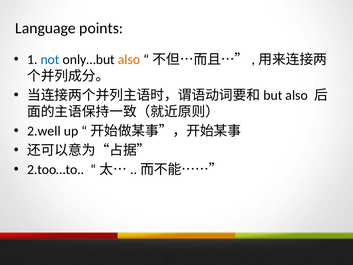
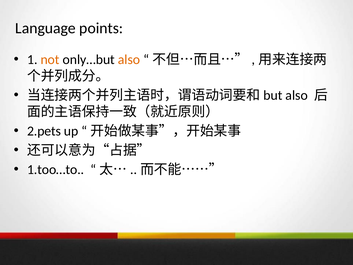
not colour: blue -> orange
2.well: 2.well -> 2.pets
2.too…to: 2.too…to -> 1.too…to
